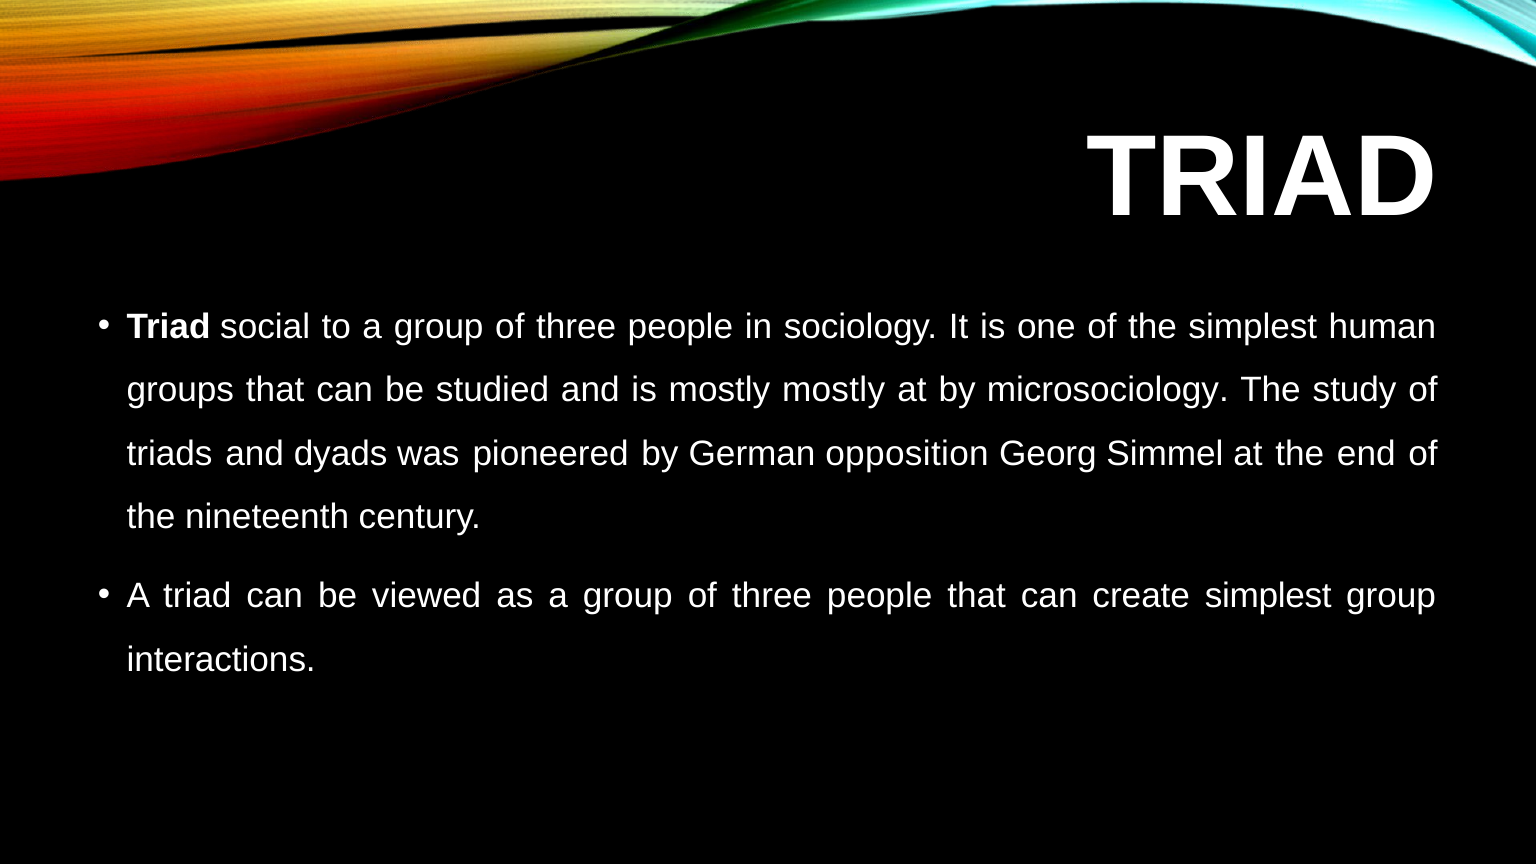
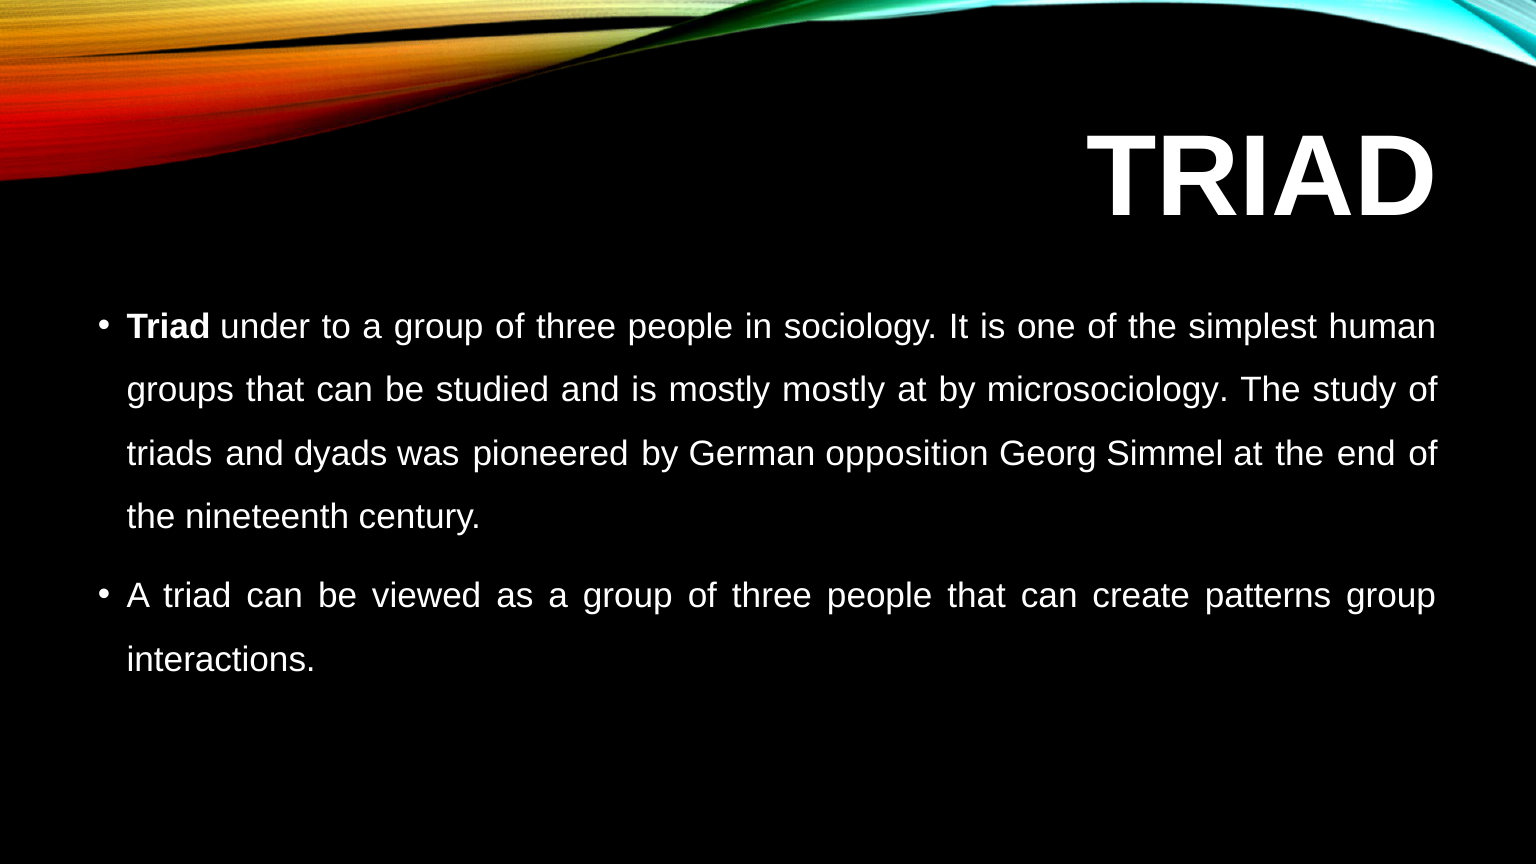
social: social -> under
create simplest: simplest -> patterns
